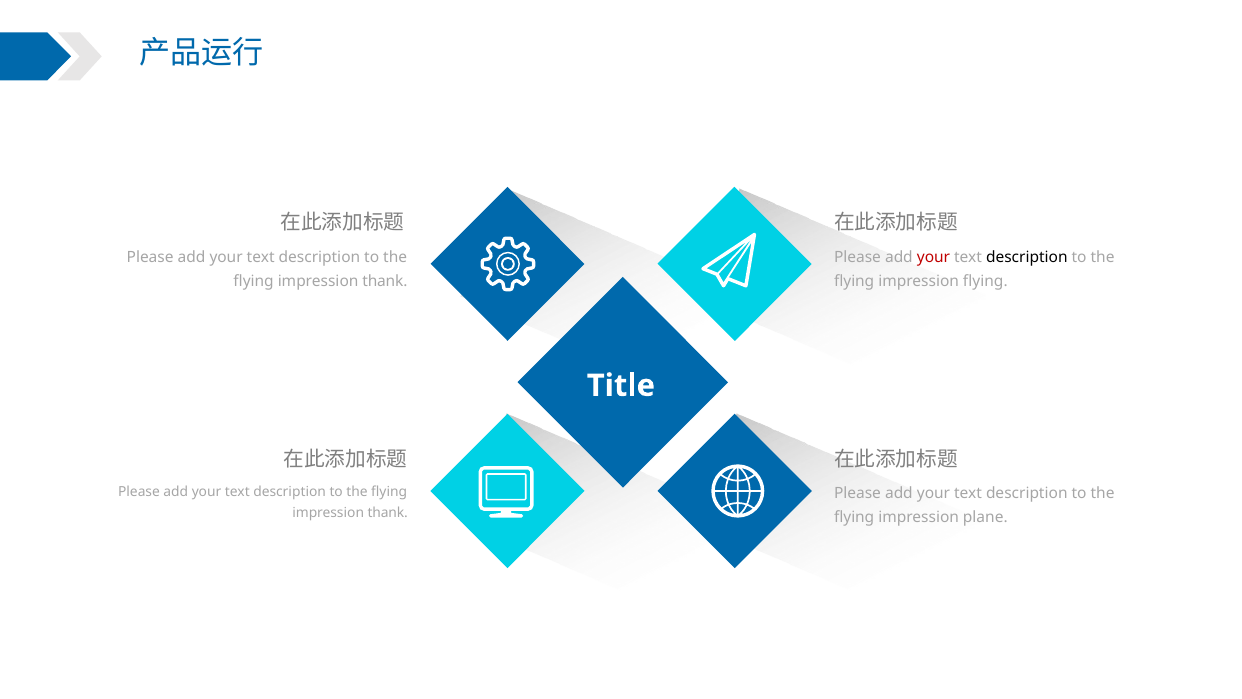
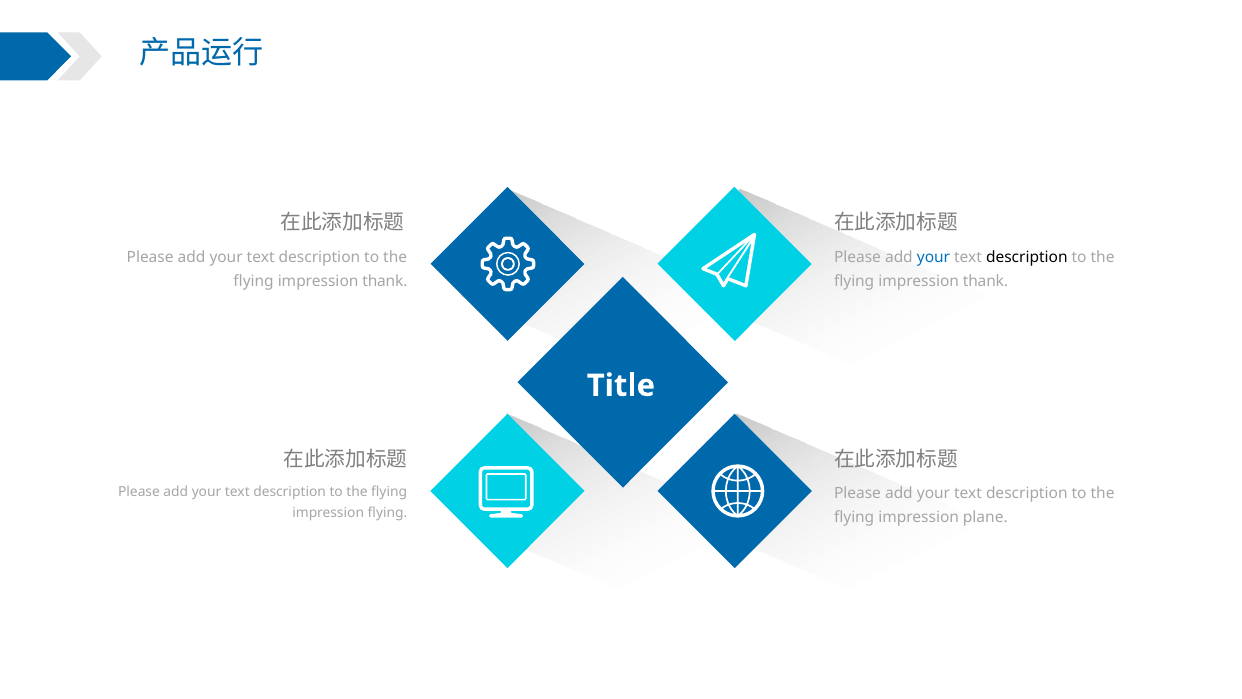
your at (933, 257) colour: red -> blue
flying at (985, 281): flying -> thank
thank at (388, 513): thank -> flying
